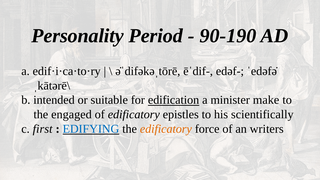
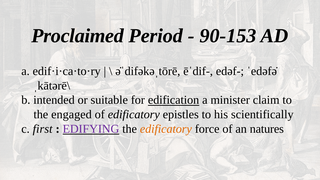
Personality: Personality -> Proclaimed
90-190: 90-190 -> 90-153
make: make -> claim
EDIFYING colour: blue -> purple
writers: writers -> natures
